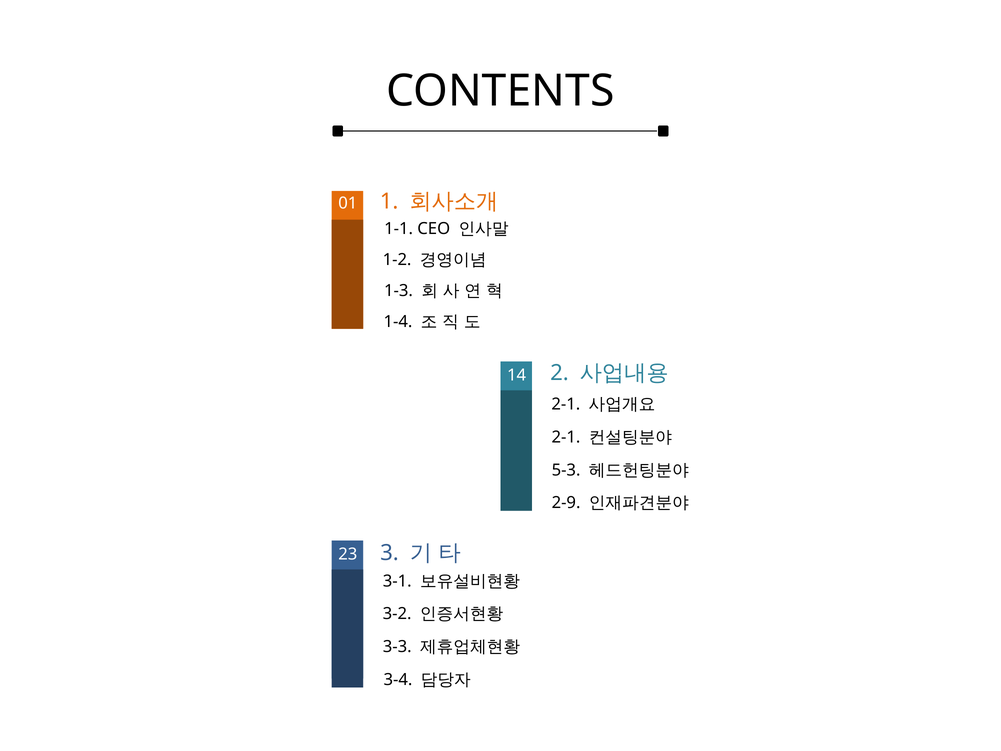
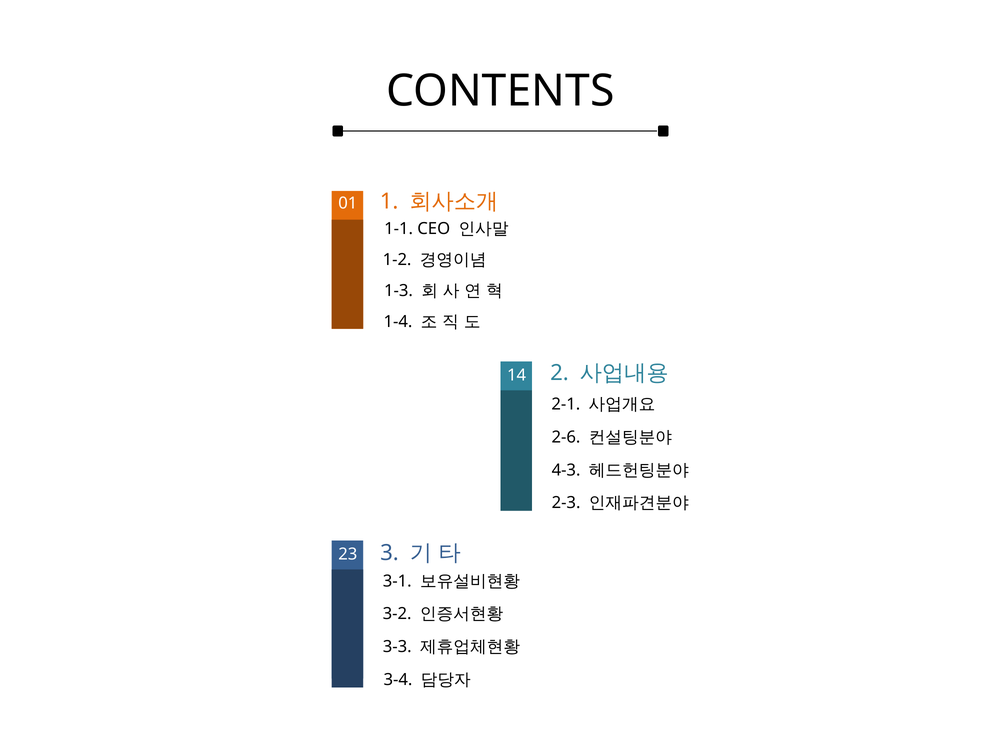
2-1 at (566, 437): 2-1 -> 2-6
5-3: 5-3 -> 4-3
2-9: 2-9 -> 2-3
